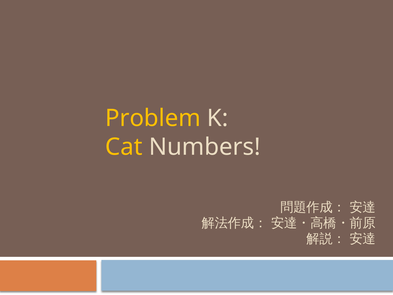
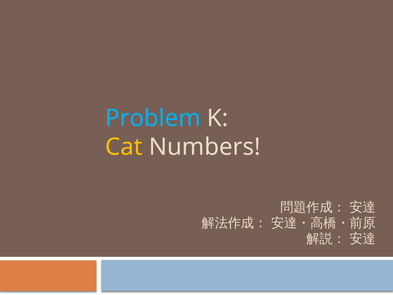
Problem colour: yellow -> light blue
